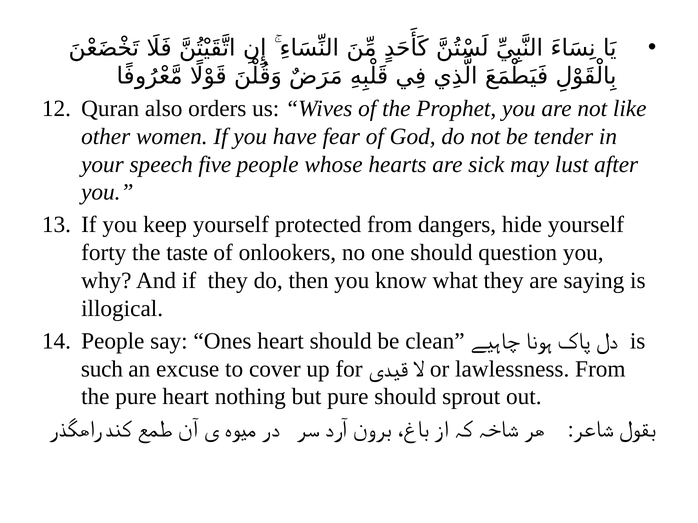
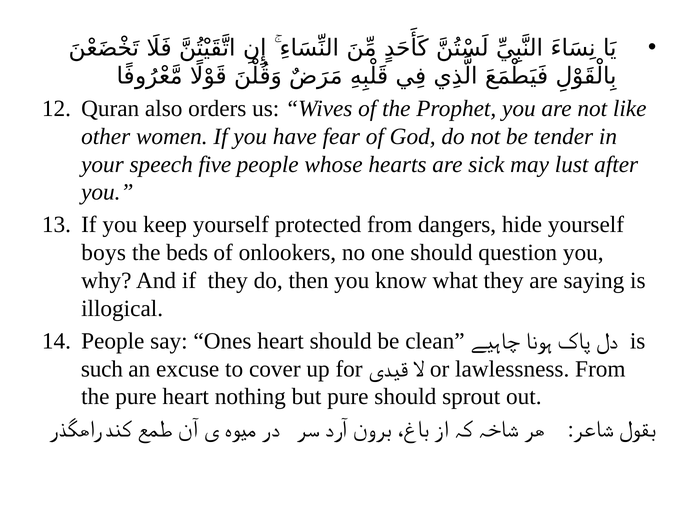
forty: forty -> boys
taste: taste -> beds
